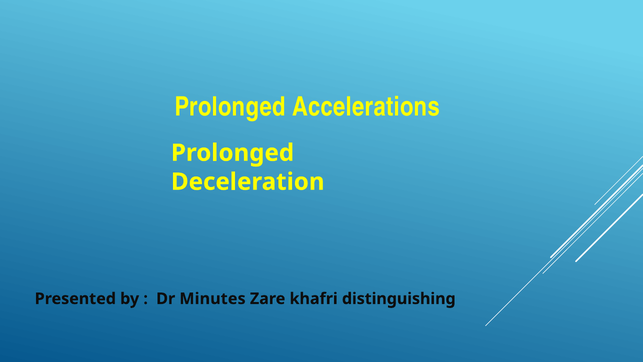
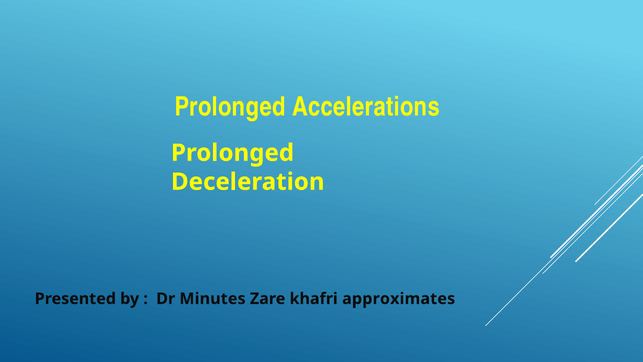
distinguishing: distinguishing -> approximates
